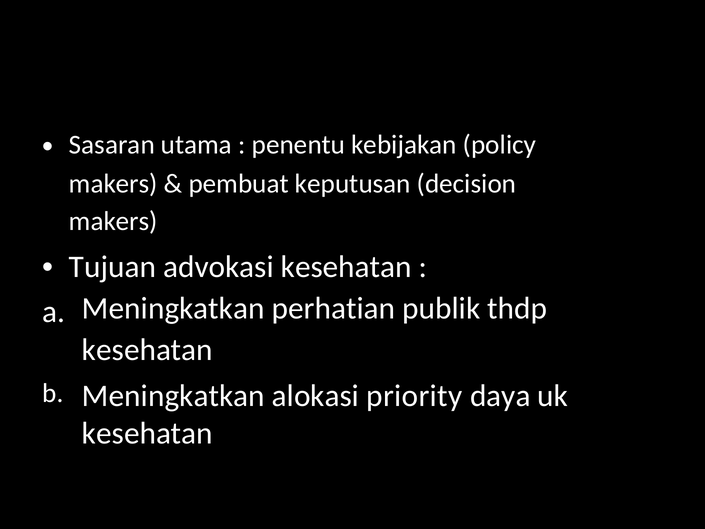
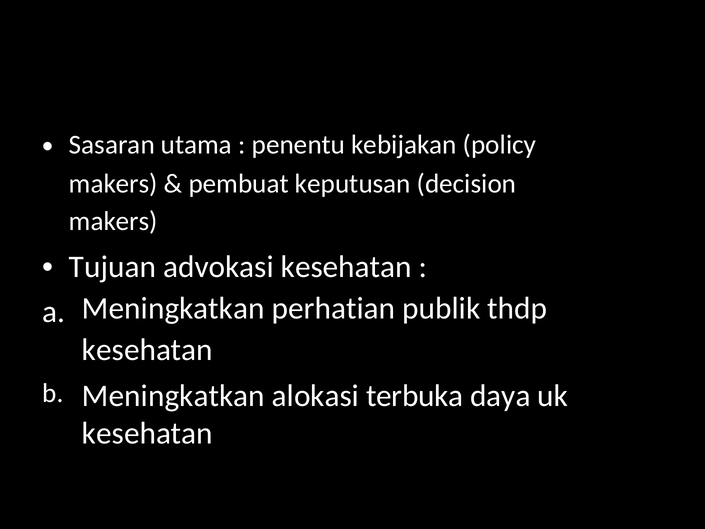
priority: priority -> terbuka
